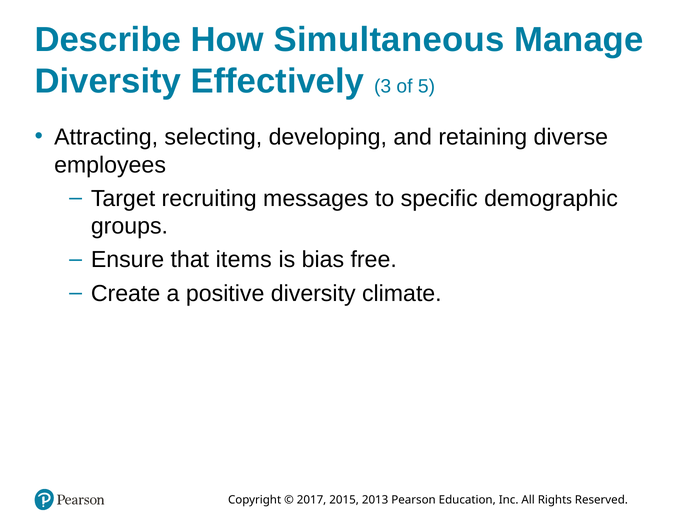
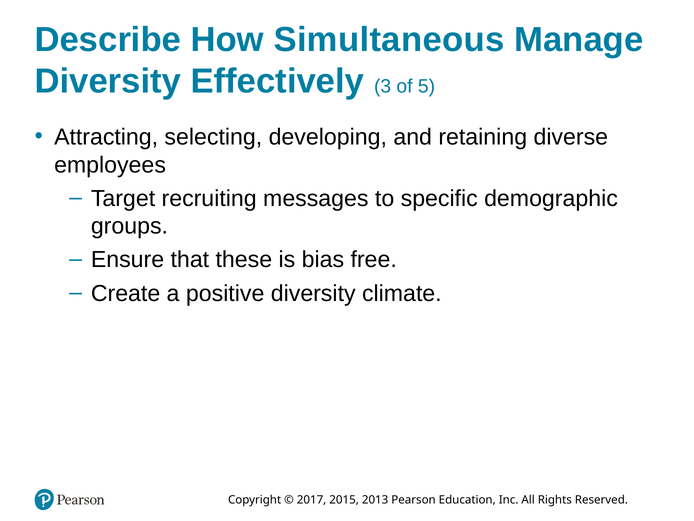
items: items -> these
